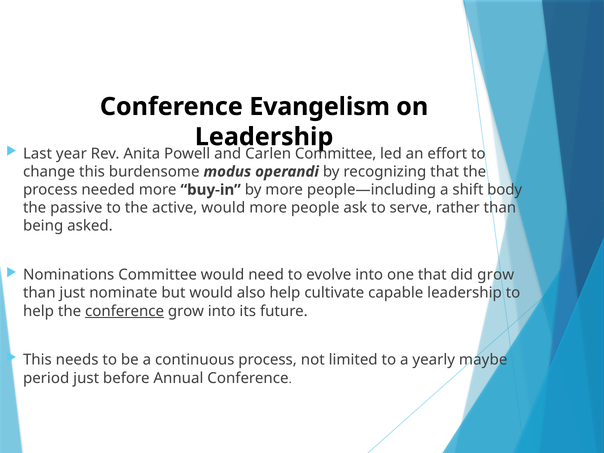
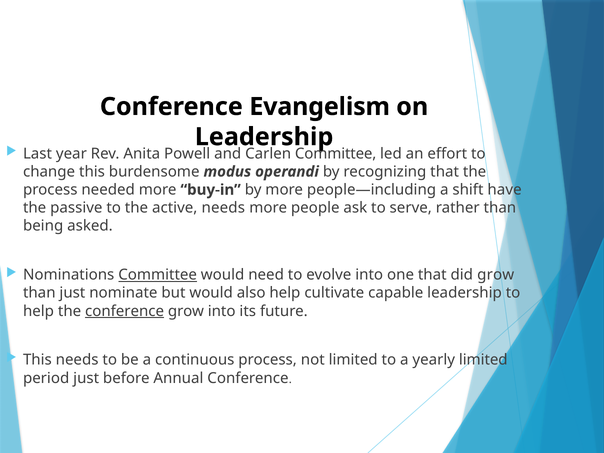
body: body -> have
active would: would -> needs
Committee at (158, 275) underline: none -> present
yearly maybe: maybe -> limited
